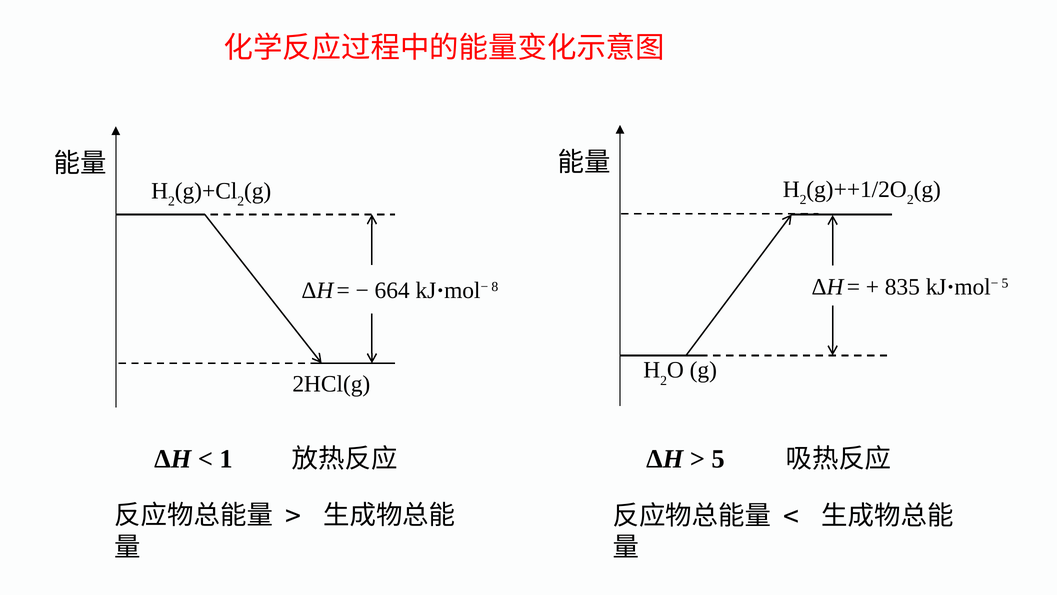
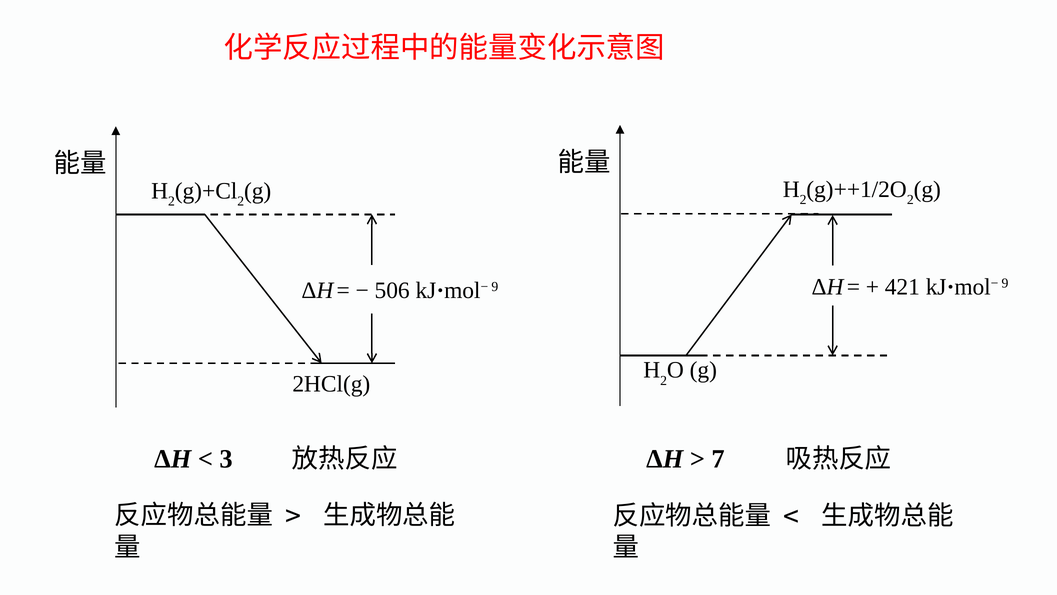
835: 835 -> 421
5 at (1005, 283): 5 -> 9
664: 664 -> 506
8 at (495, 287): 8 -> 9
1: 1 -> 3
5 at (718, 459): 5 -> 7
